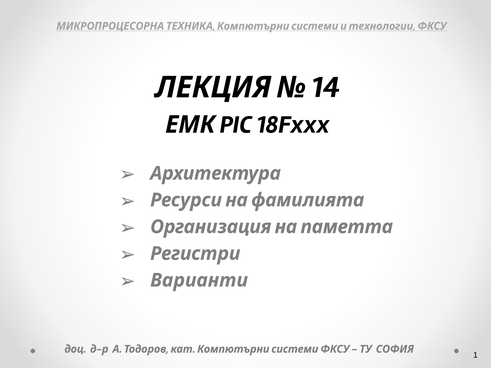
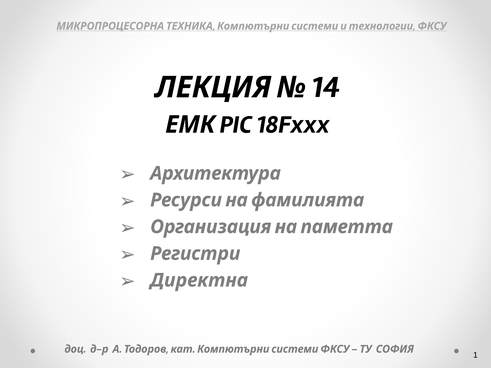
Варианти: Варианти -> Директна
